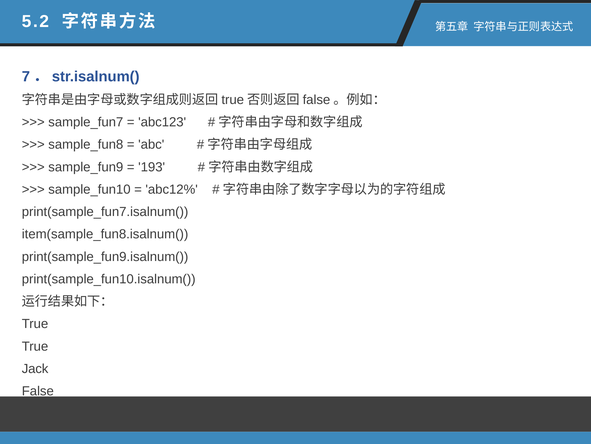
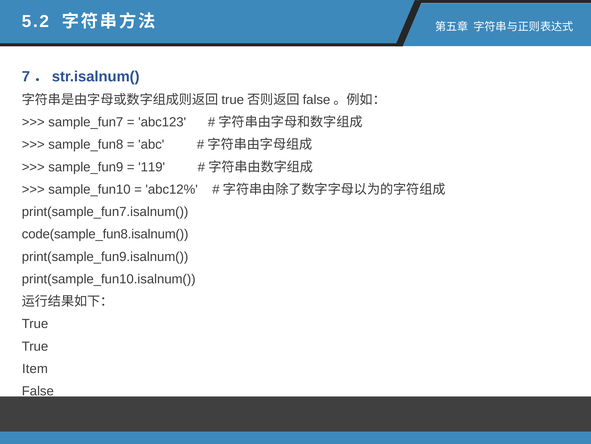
193: 193 -> 119
item(sample_fun8.isalnum(: item(sample_fun8.isalnum( -> code(sample_fun8.isalnum(
Jack: Jack -> Item
